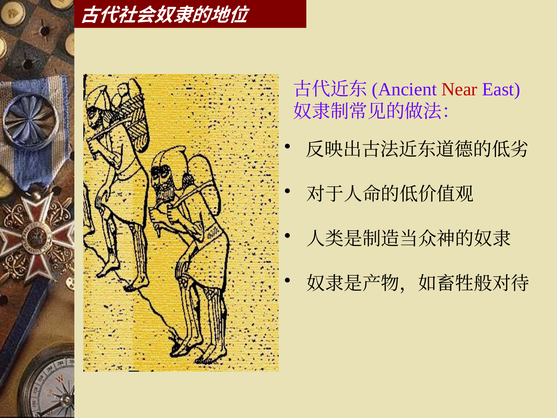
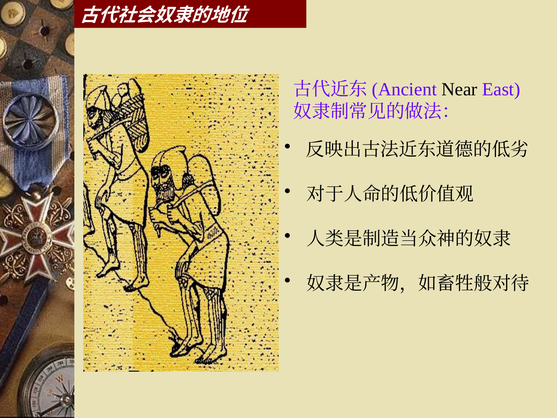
Near colour: red -> black
